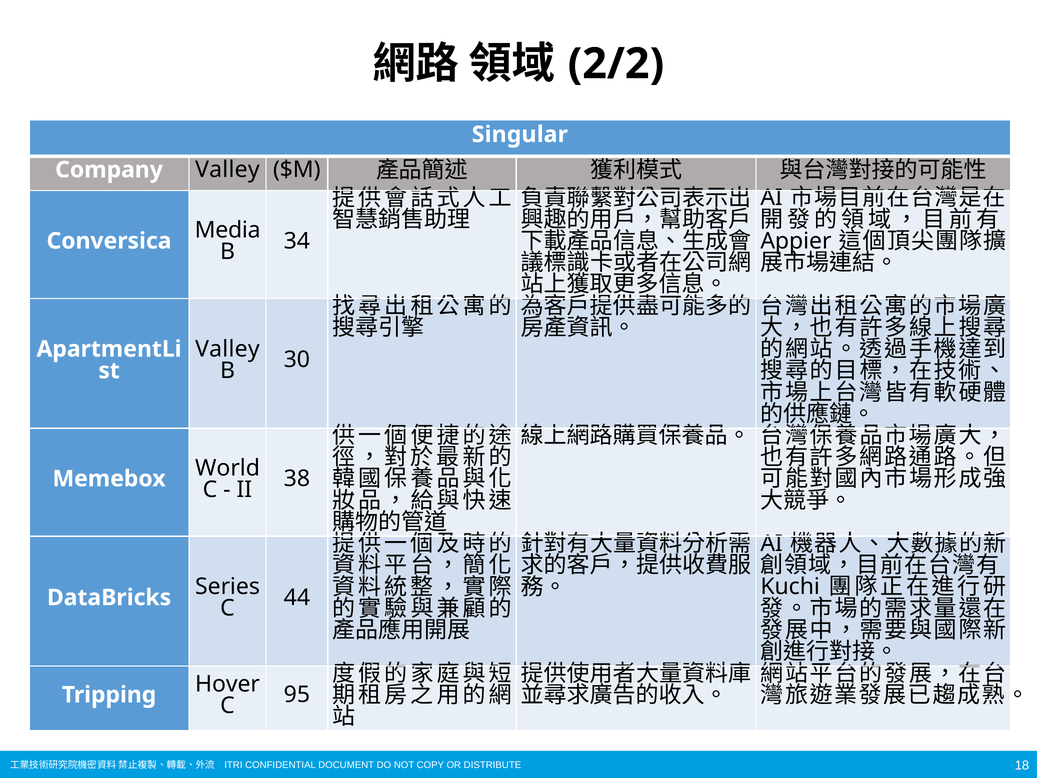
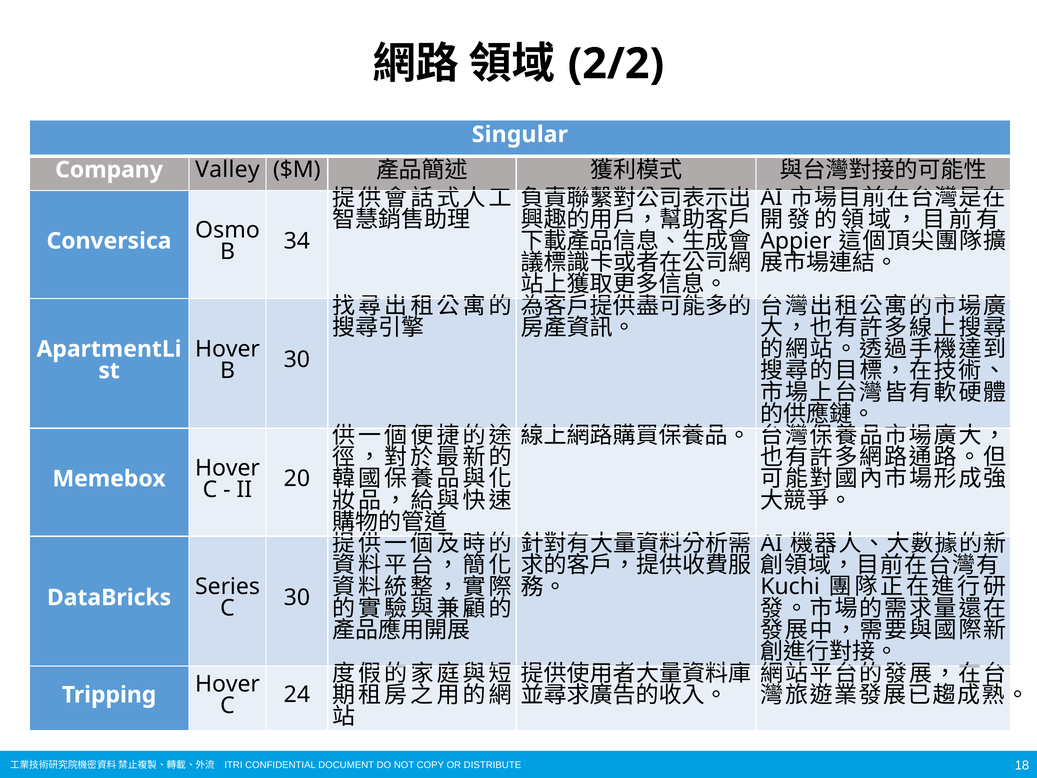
Media: Media -> Osmo
Valley at (227, 349): Valley -> Hover
World at (228, 468): World -> Hover
38: 38 -> 20
C 44: 44 -> 30
95: 95 -> 24
